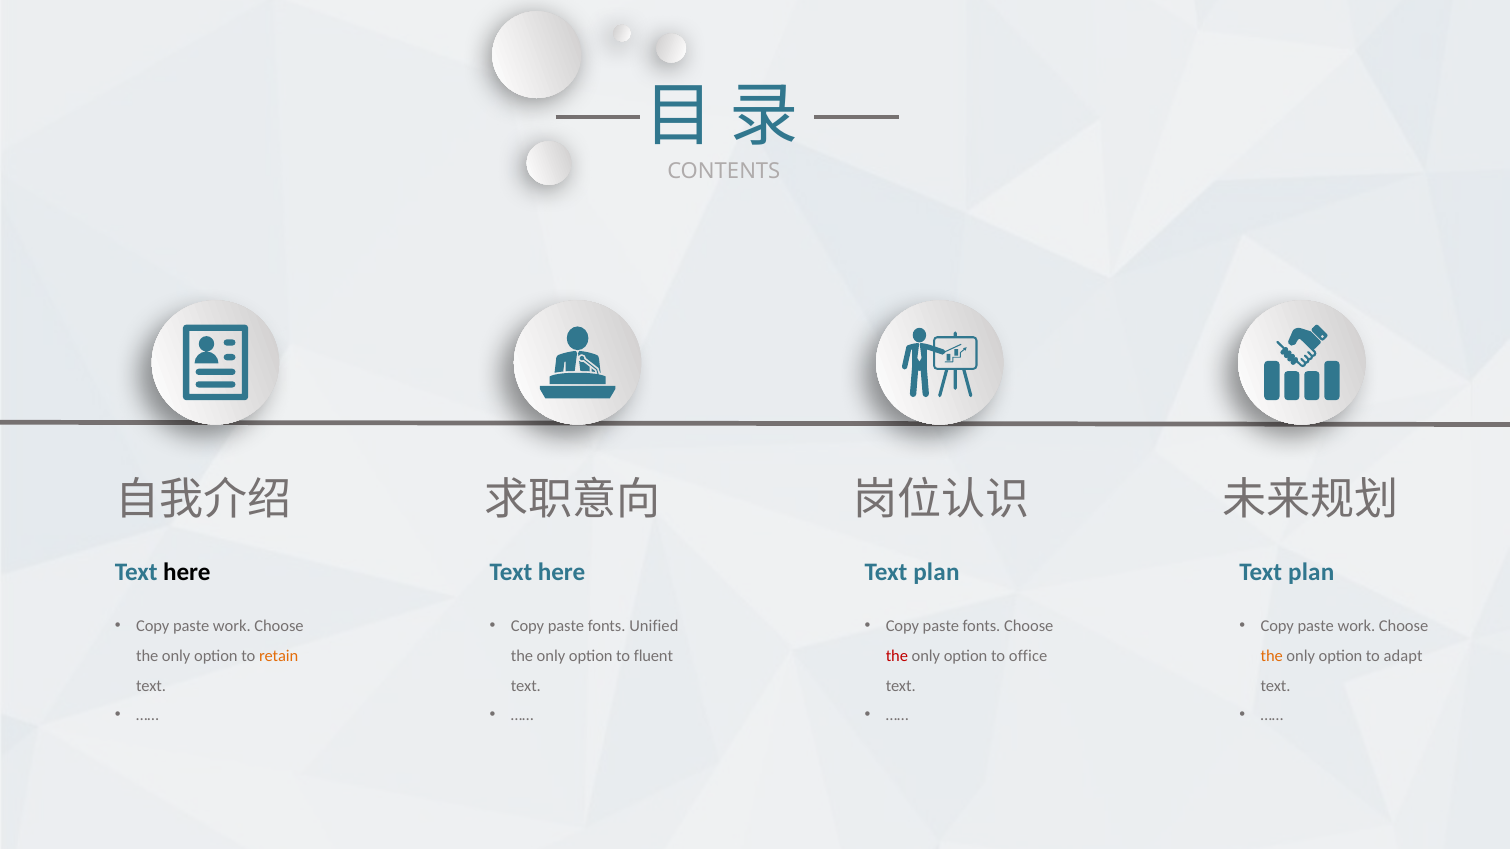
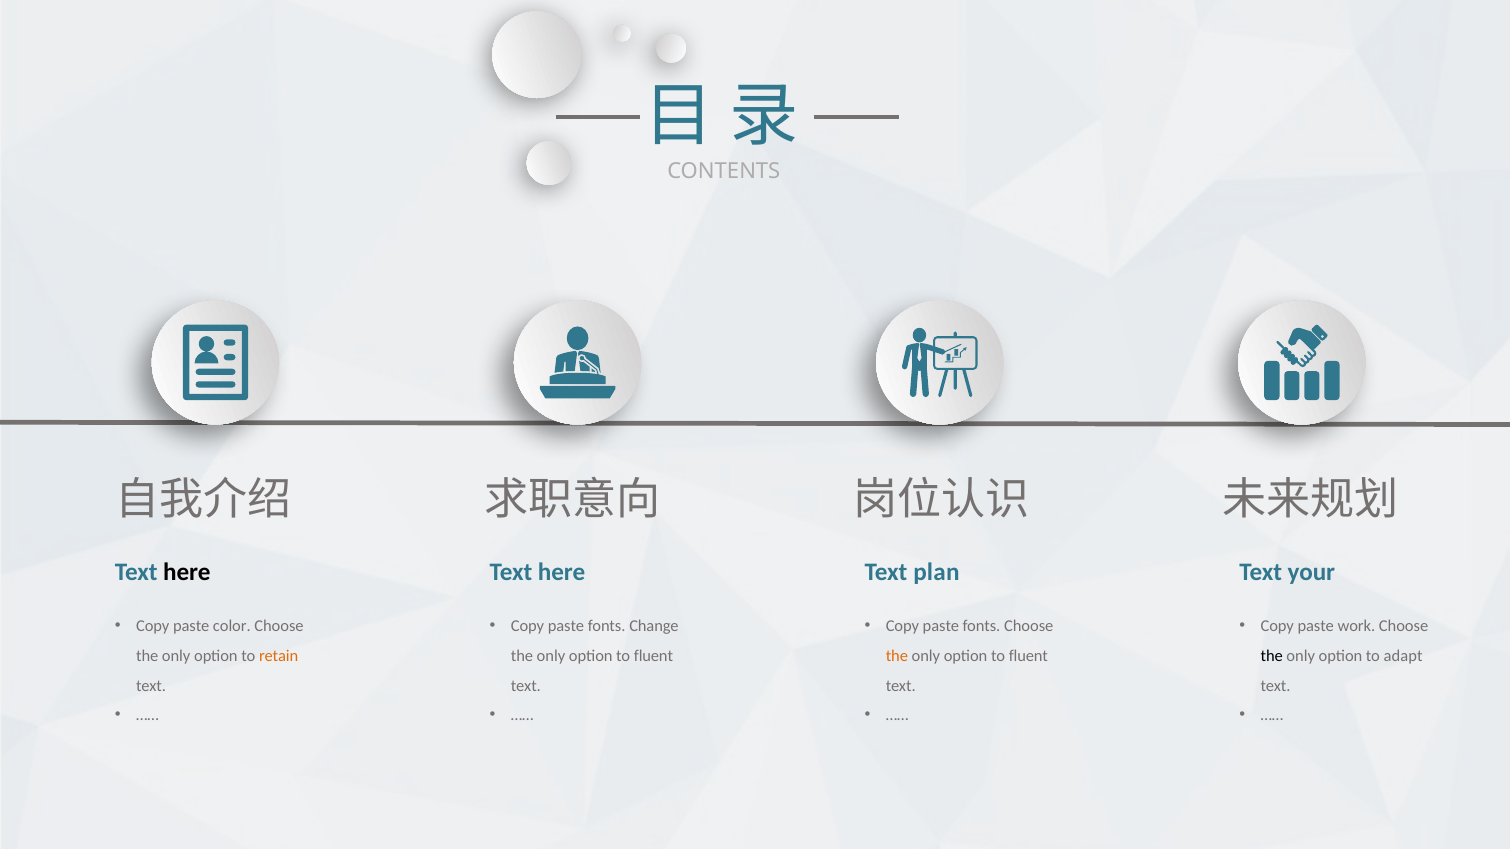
plan at (1311, 572): plan -> your
work at (232, 626): work -> color
Unified: Unified -> Change
the at (897, 656) colour: red -> orange
office at (1028, 656): office -> fluent
the at (1272, 656) colour: orange -> black
